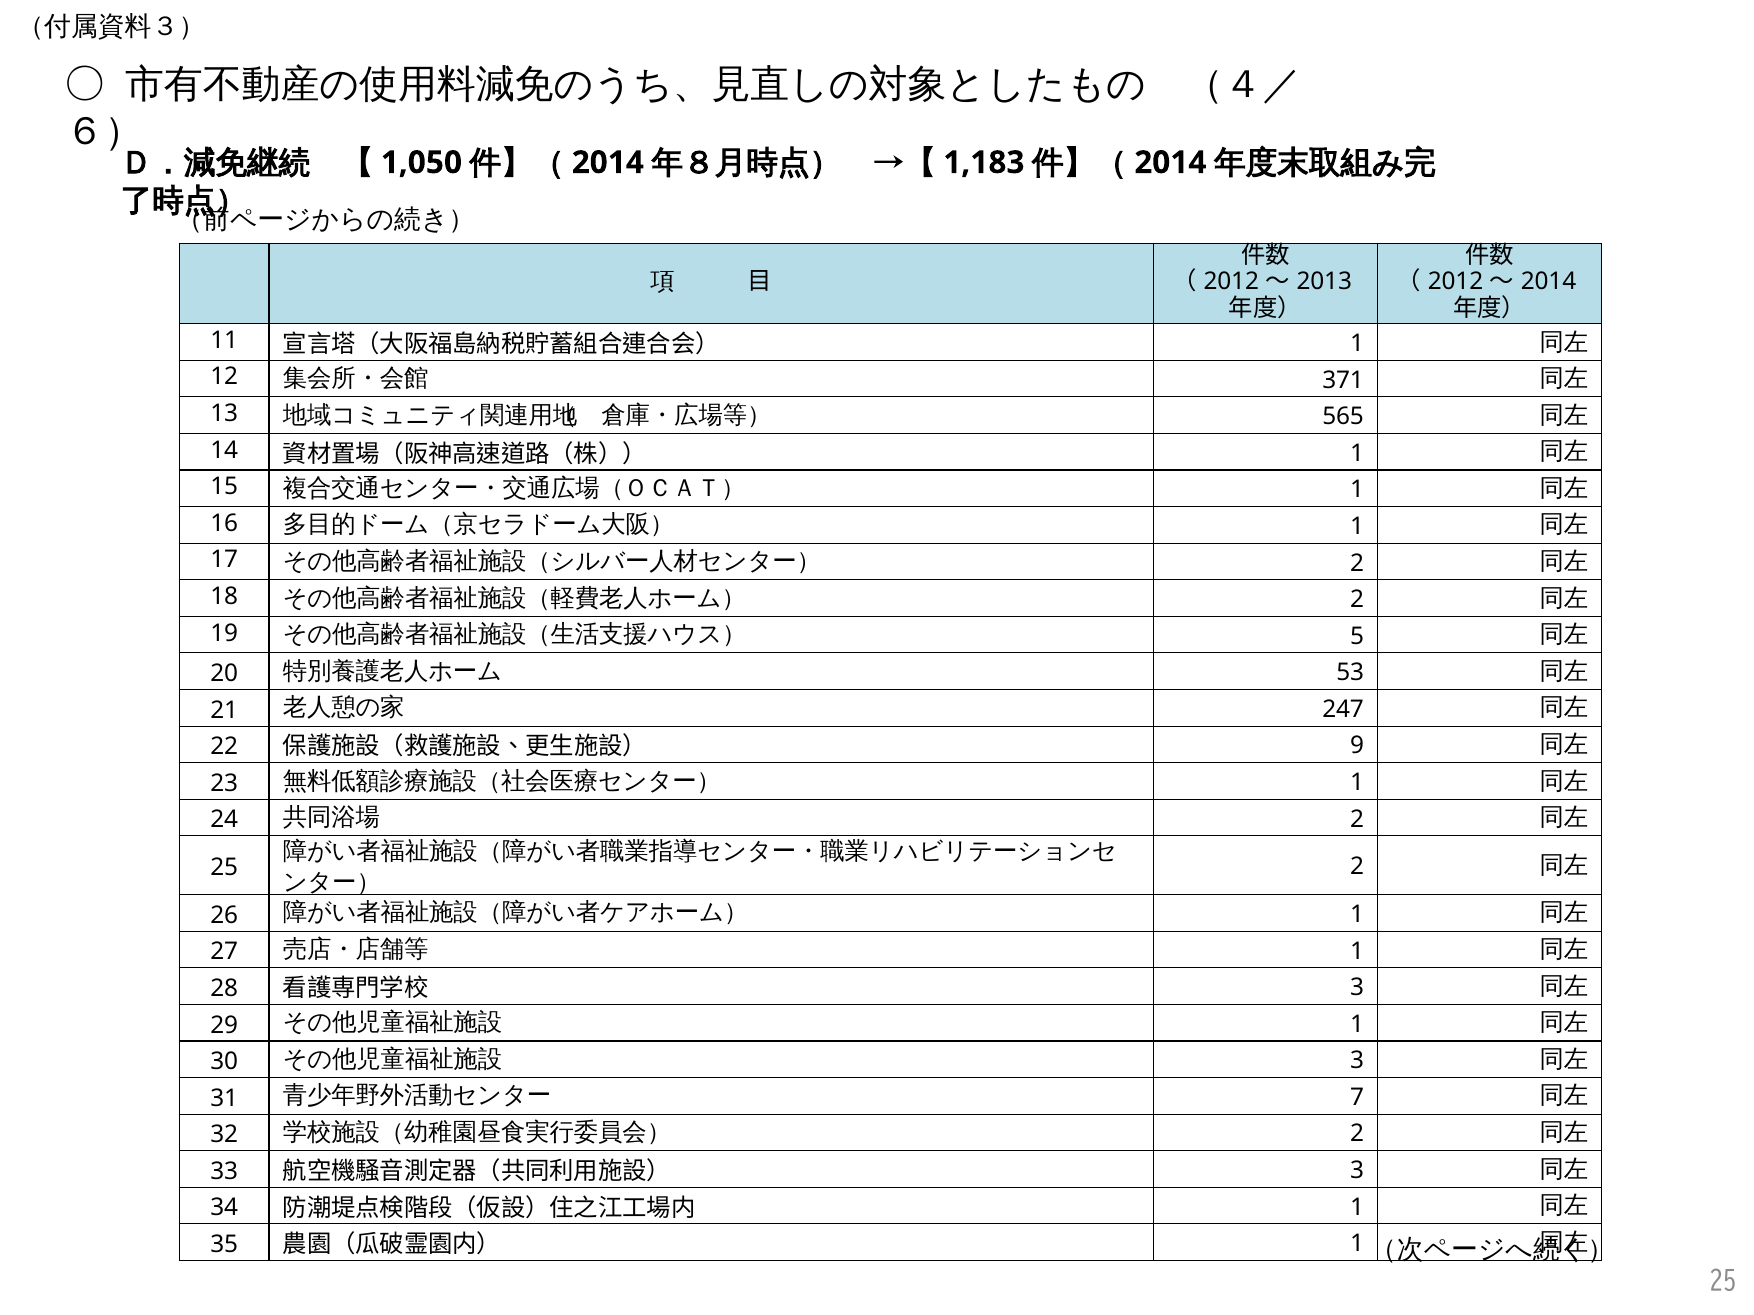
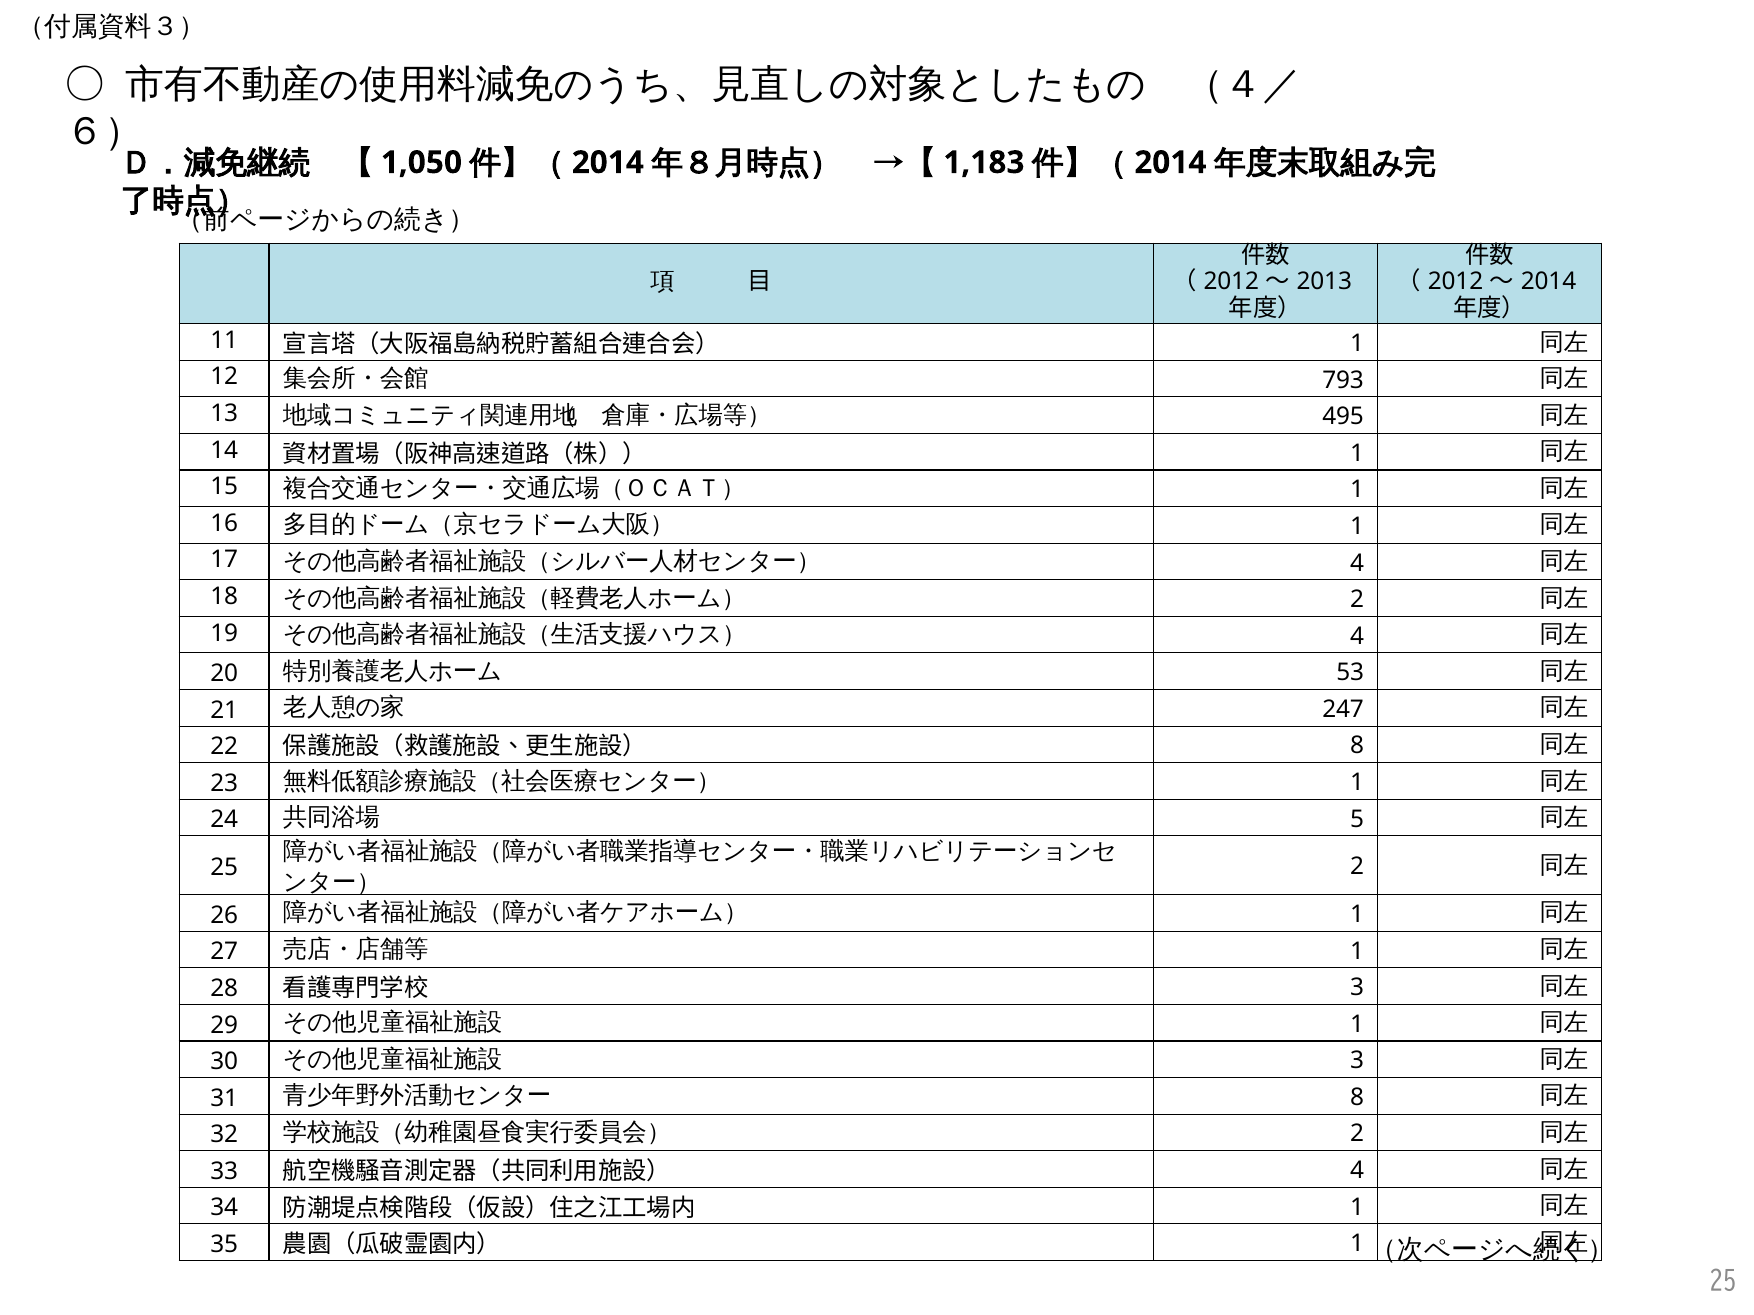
371: 371 -> 793
565: 565 -> 495
2 at (1357, 563): 2 -> 4
5 at (1357, 636): 5 -> 4
9 at (1357, 746): 9 -> 8
2 at (1357, 819): 2 -> 5
7 at (1357, 1098): 7 -> 8
3 at (1357, 1171): 3 -> 4
